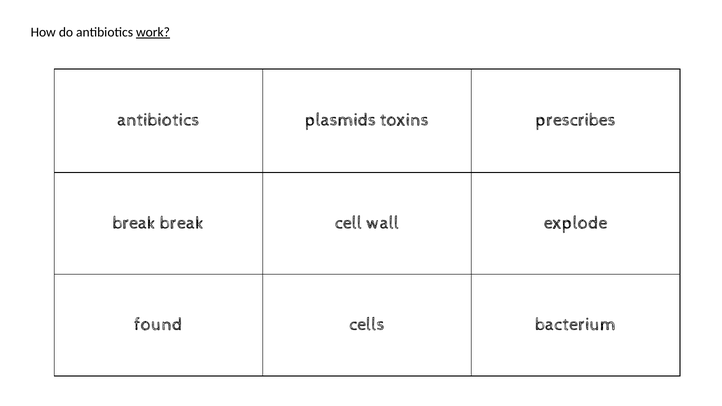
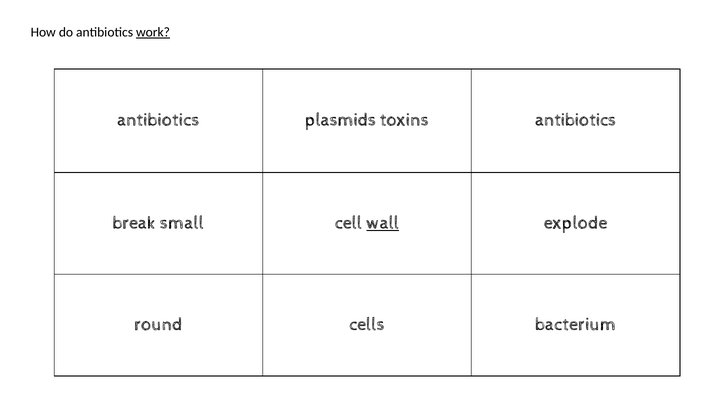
toxins prescribes: prescribes -> antibiotics
break break: break -> small
wall underline: none -> present
found: found -> round
